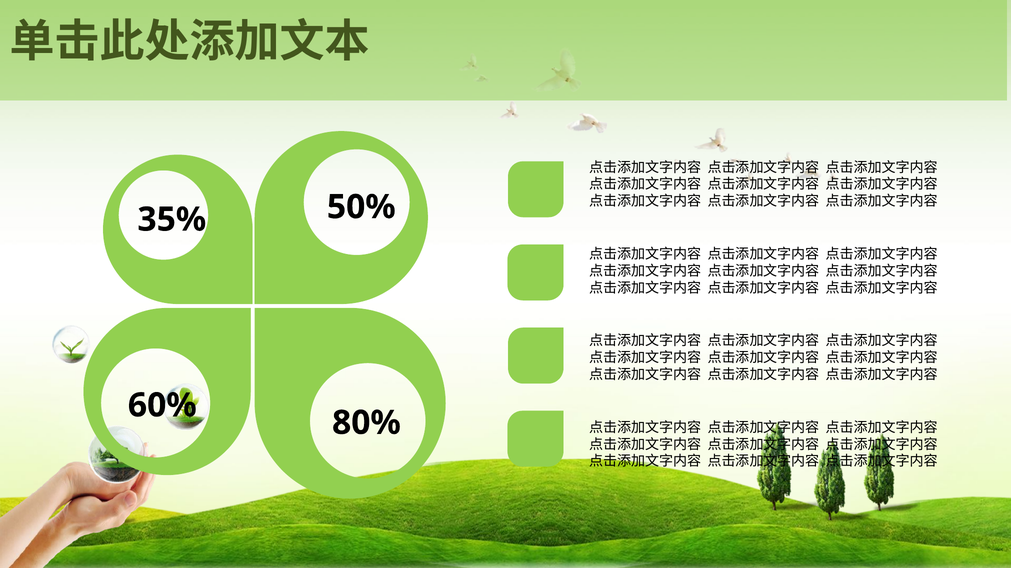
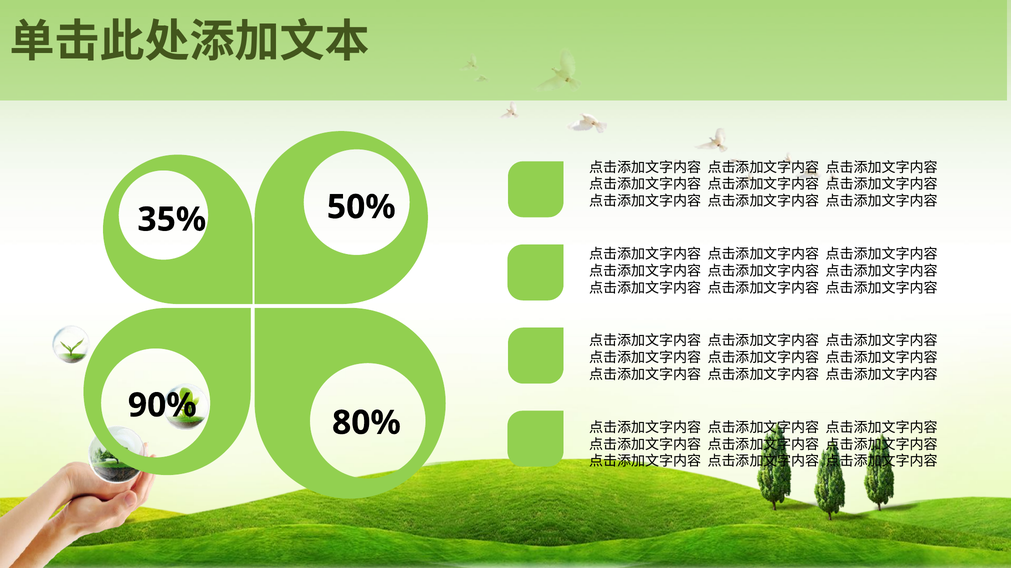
60%: 60% -> 90%
